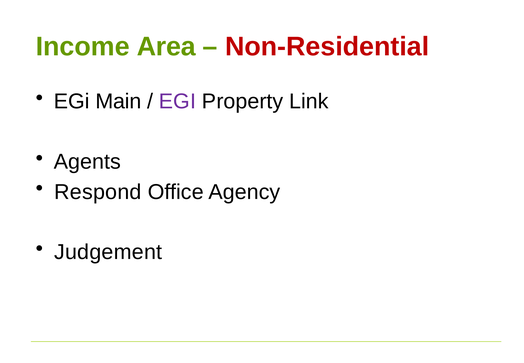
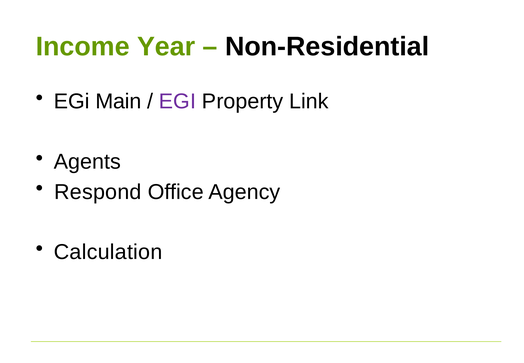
Area: Area -> Year
Non-Residential colour: red -> black
Judgement: Judgement -> Calculation
